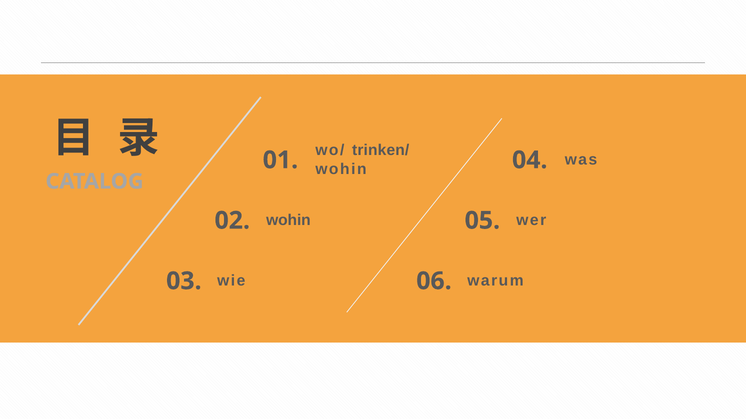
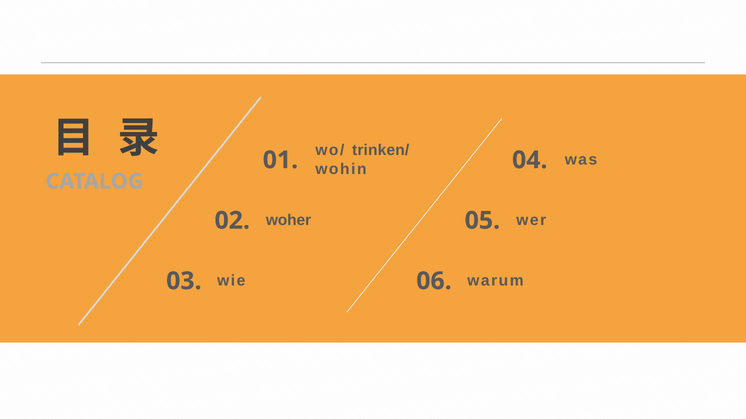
wohin at (288, 220): wohin -> woher
